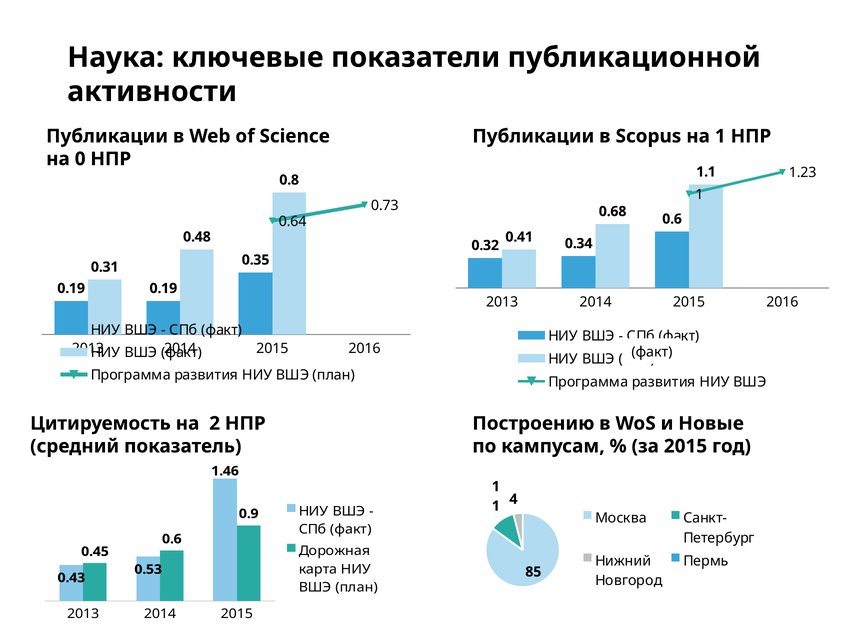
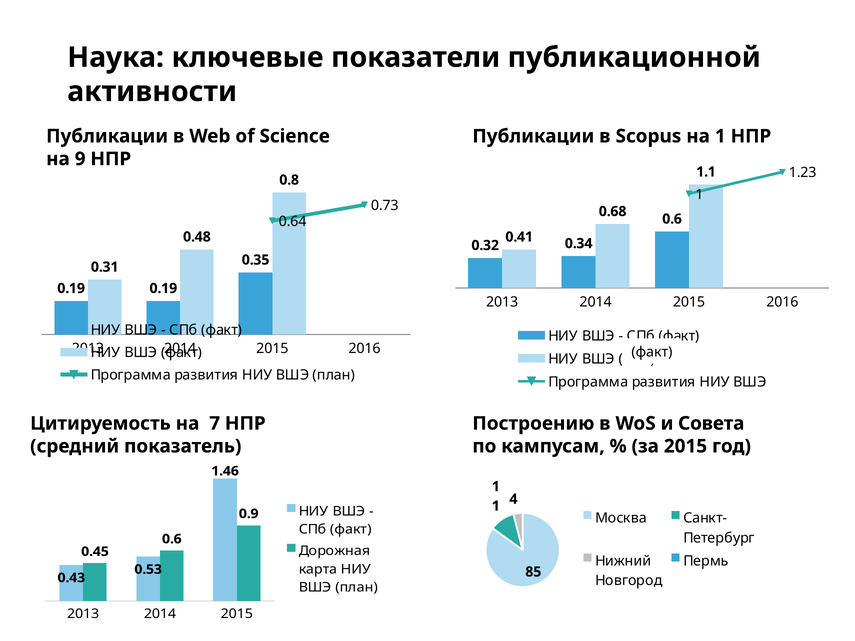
0: 0 -> 9
2: 2 -> 7
Новые: Новые -> Совета
